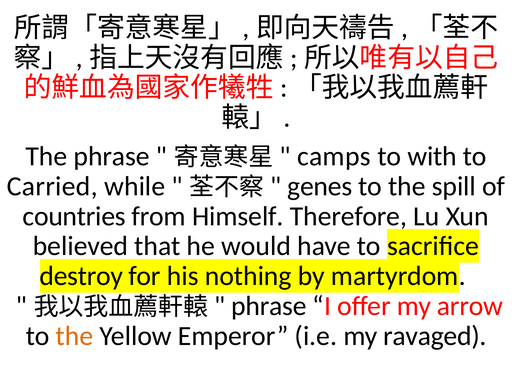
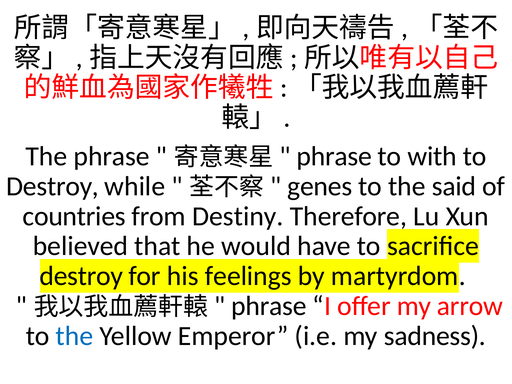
camps at (334, 156): camps -> phrase
Carried at (52, 186): Carried -> Destroy
spill: spill -> said
Himself: Himself -> Destiny
nothing: nothing -> feelings
the at (74, 336) colour: orange -> blue
ravaged: ravaged -> sadness
